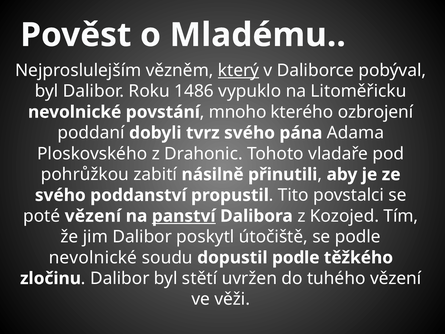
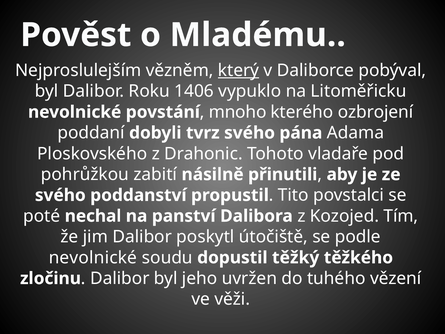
1486: 1486 -> 1406
poté vězení: vězení -> nechal
panství underline: present -> none
dopustil podle: podle -> těžký
stětí: stětí -> jeho
